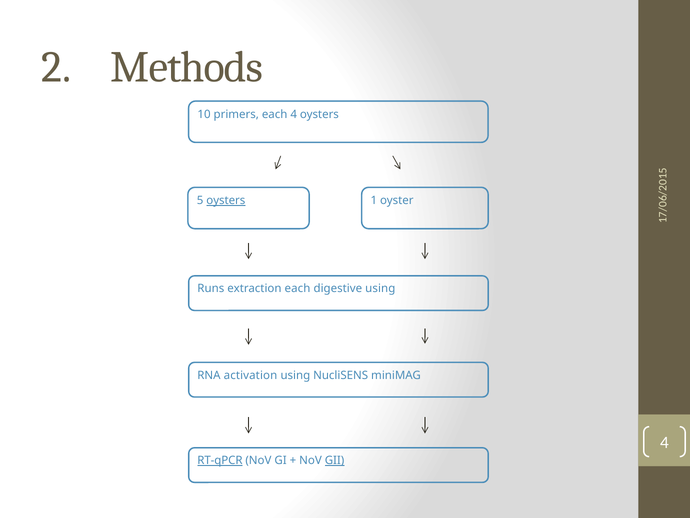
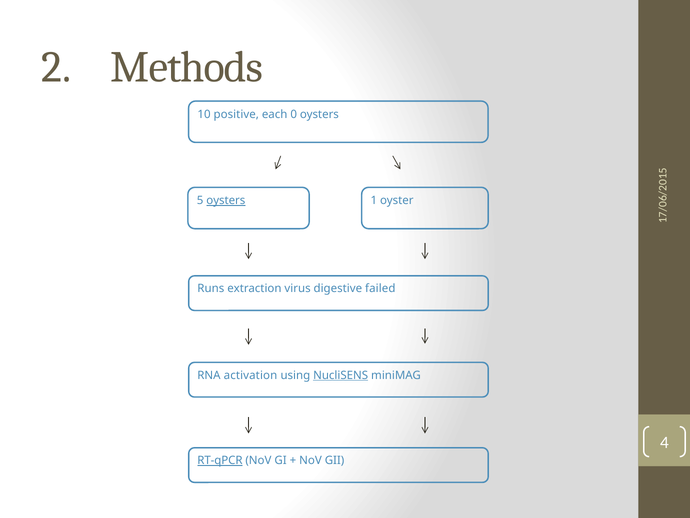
primers: primers -> positive
each 4: 4 -> 0
extraction each: each -> virus
digestive using: using -> failed
NucliSENS underline: none -> present
GII underline: present -> none
